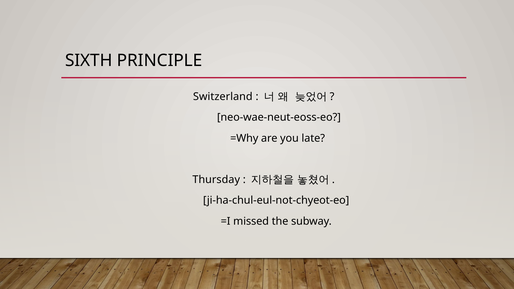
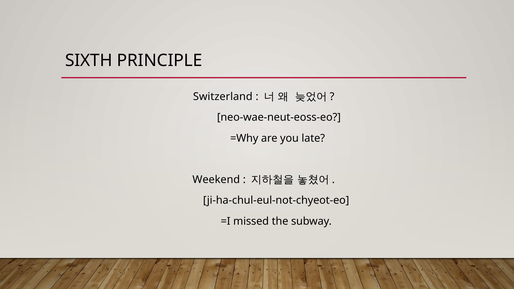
Thursday: Thursday -> Weekend
